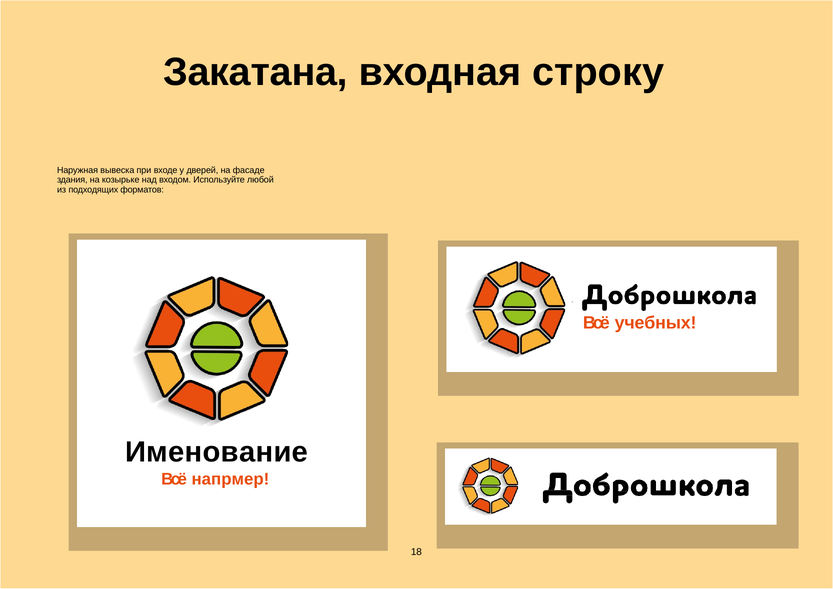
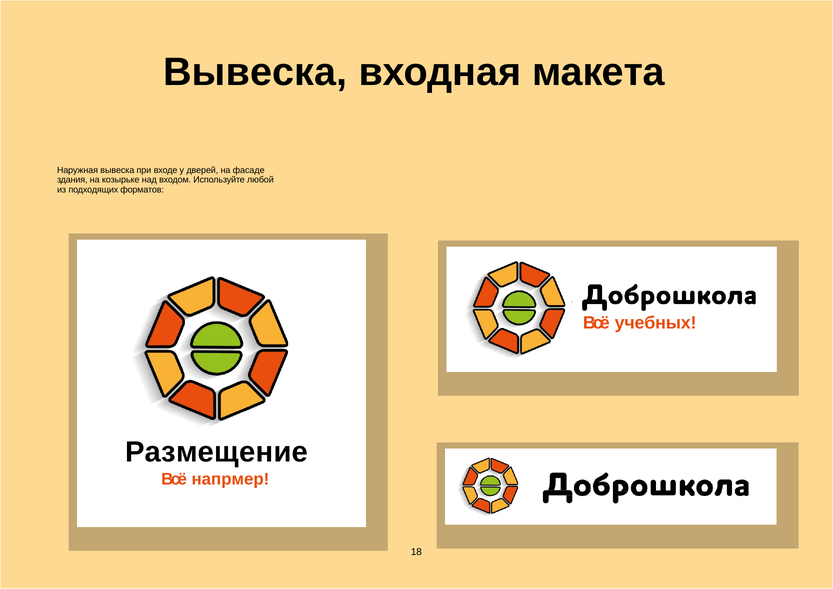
Закатана at (256, 72): Закатана -> Вывеска
строку: строку -> макета
Именование: Именование -> Размещение
